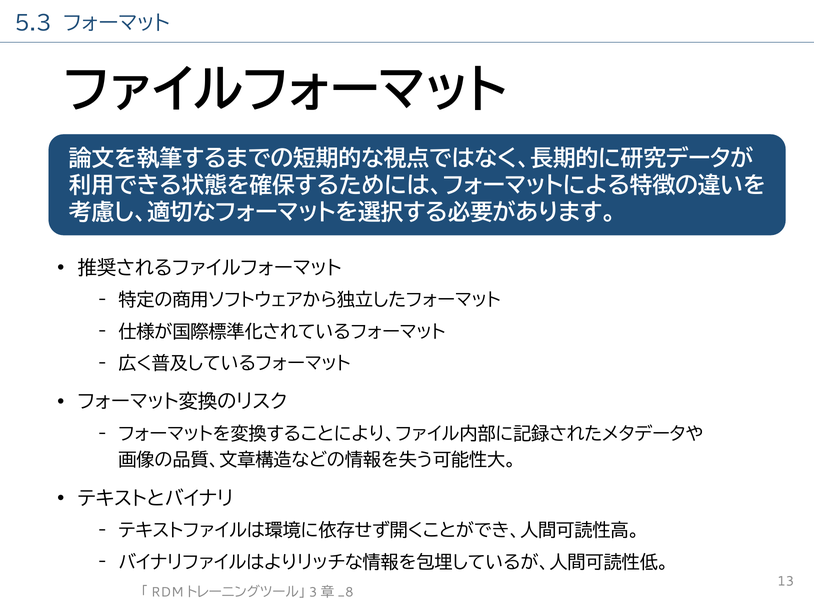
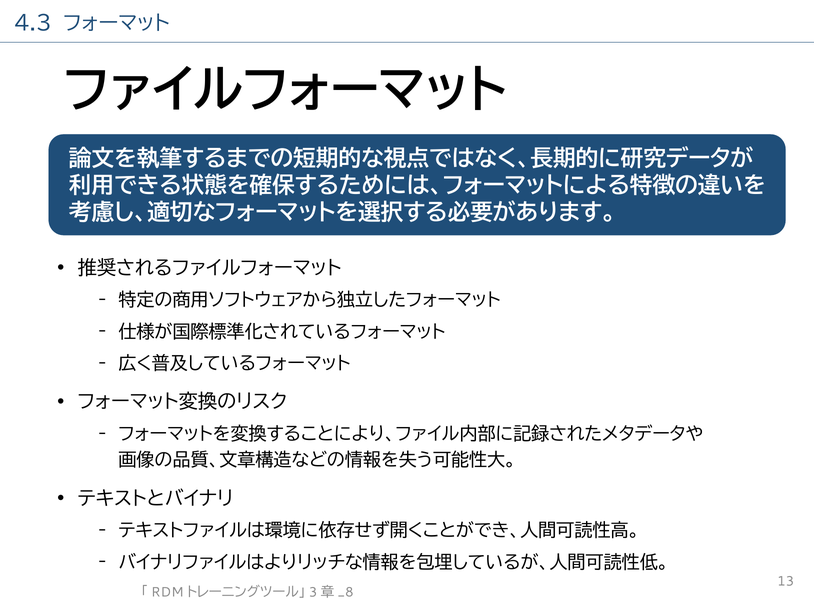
5.3: 5.3 -> 4.3
